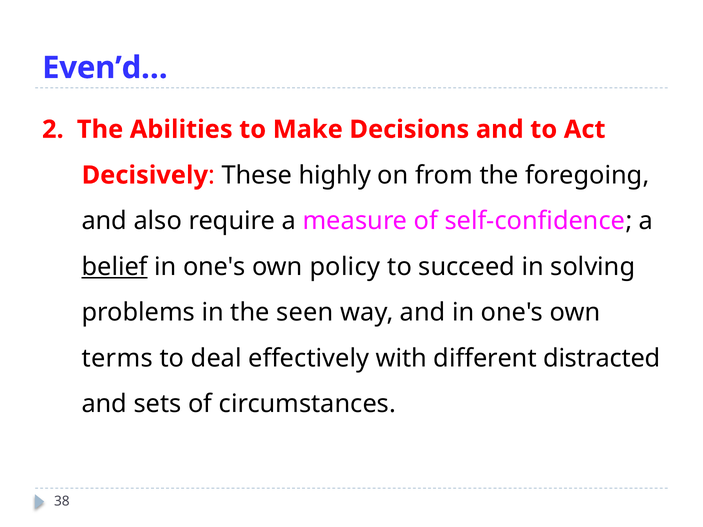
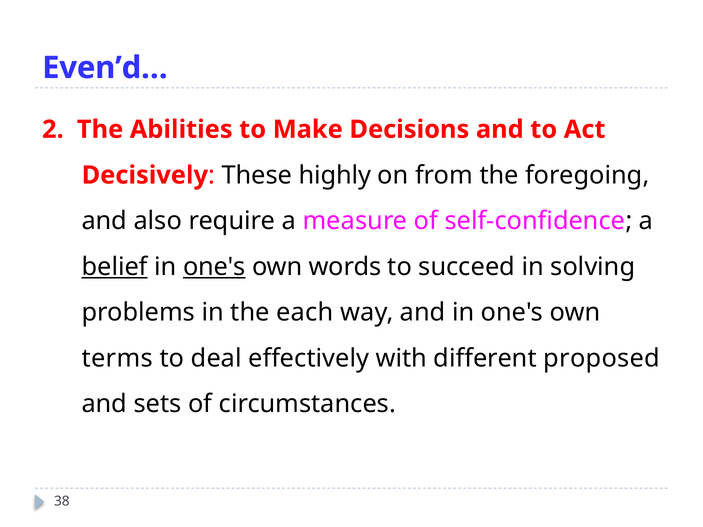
one's at (214, 267) underline: none -> present
policy: policy -> words
seen: seen -> each
distracted: distracted -> proposed
